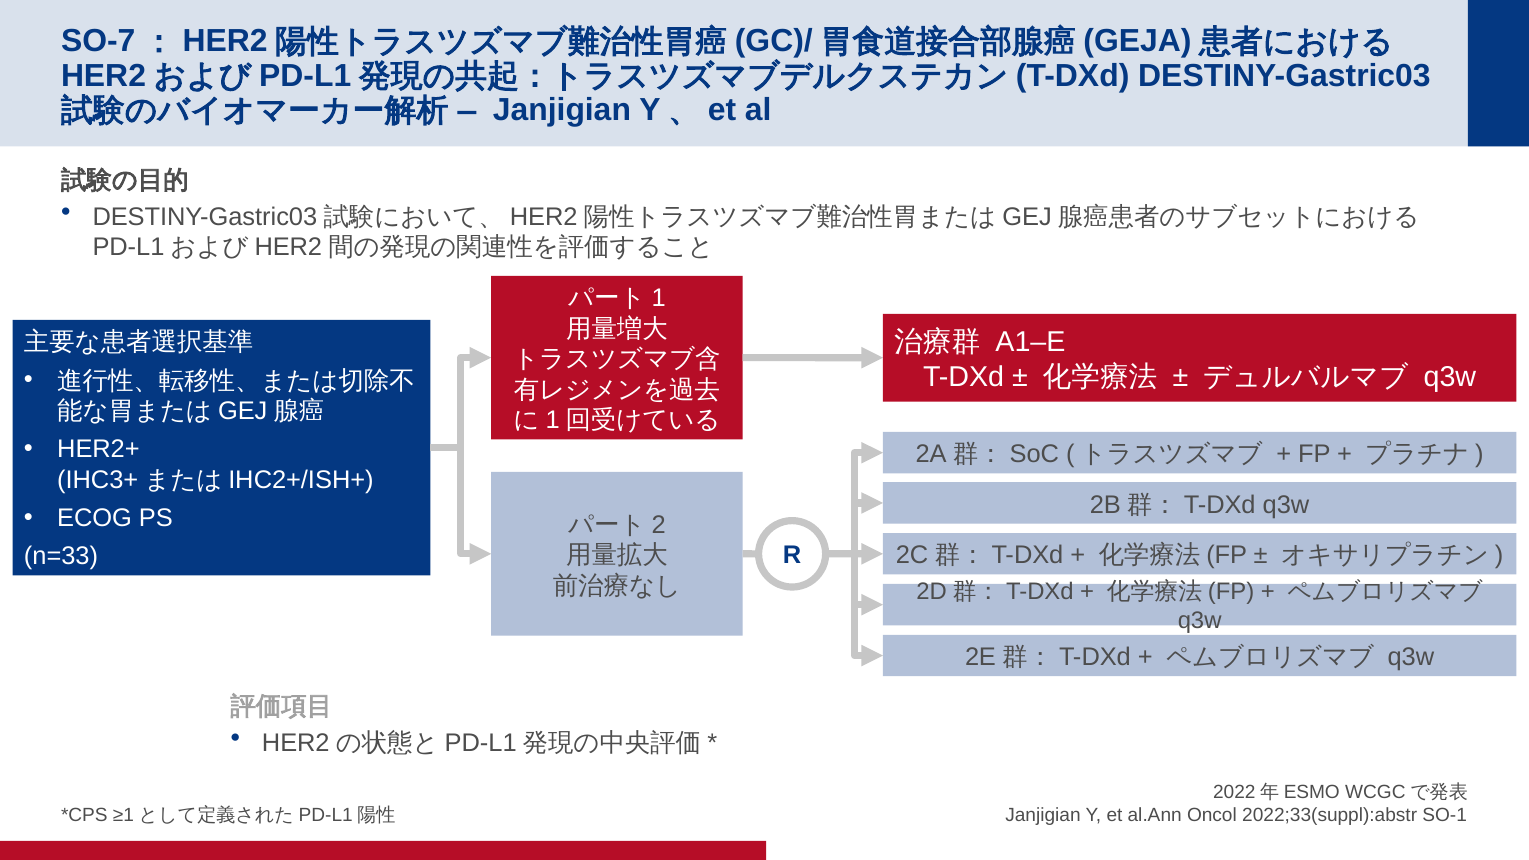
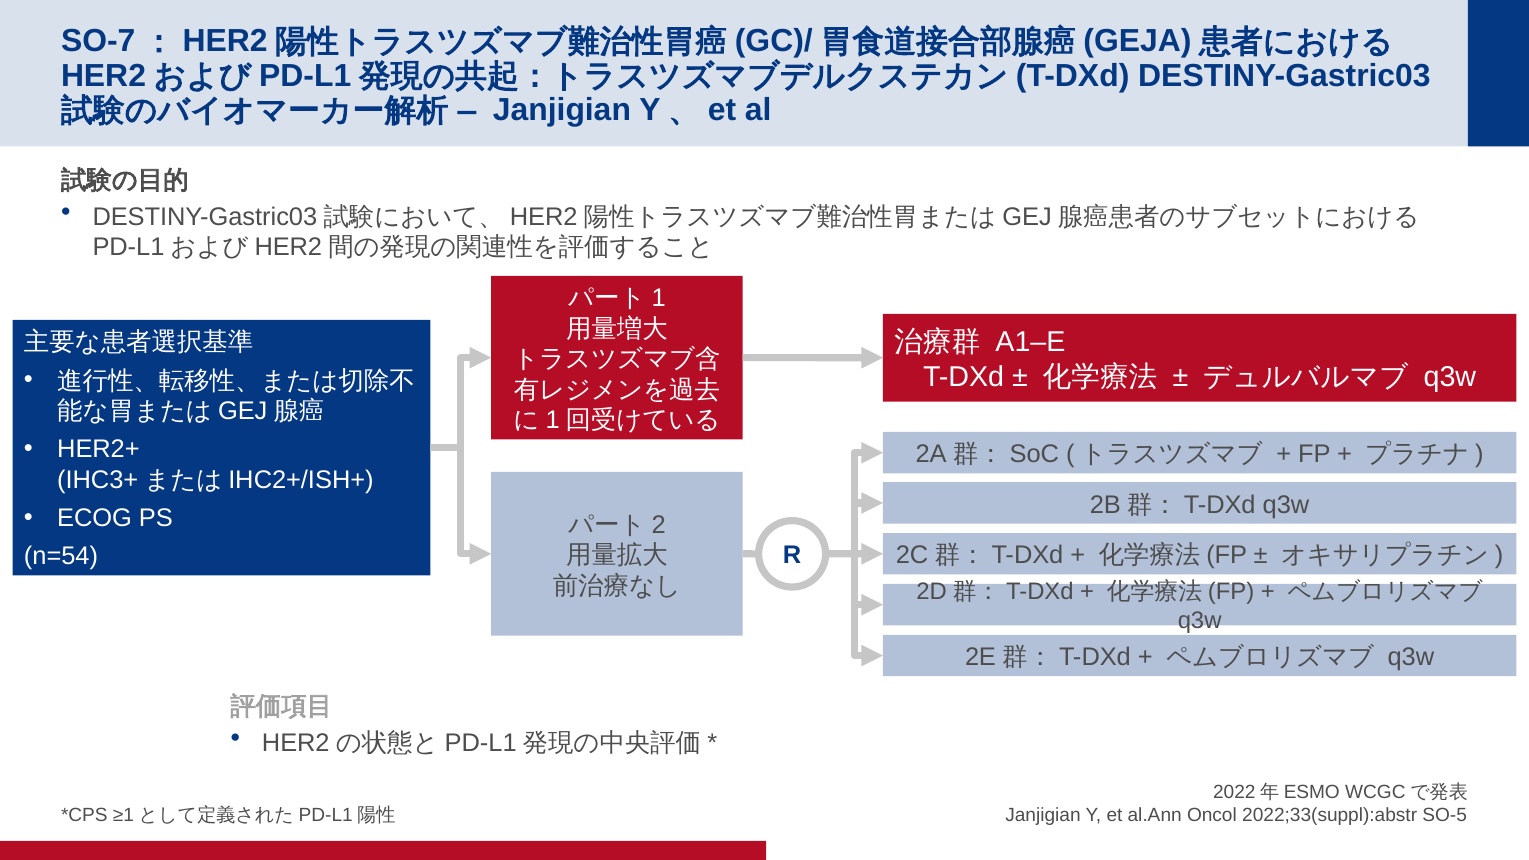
n=33: n=33 -> n=54
SO-1: SO-1 -> SO-5
